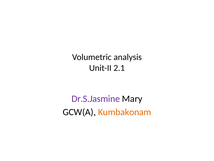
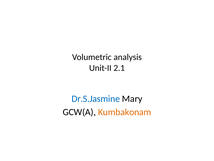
Dr.S.Jasmine colour: purple -> blue
